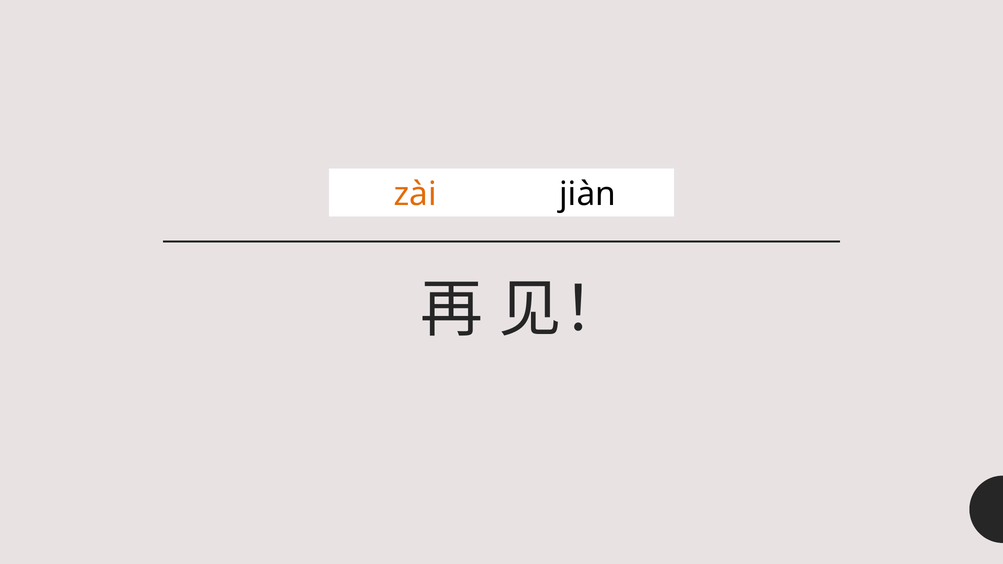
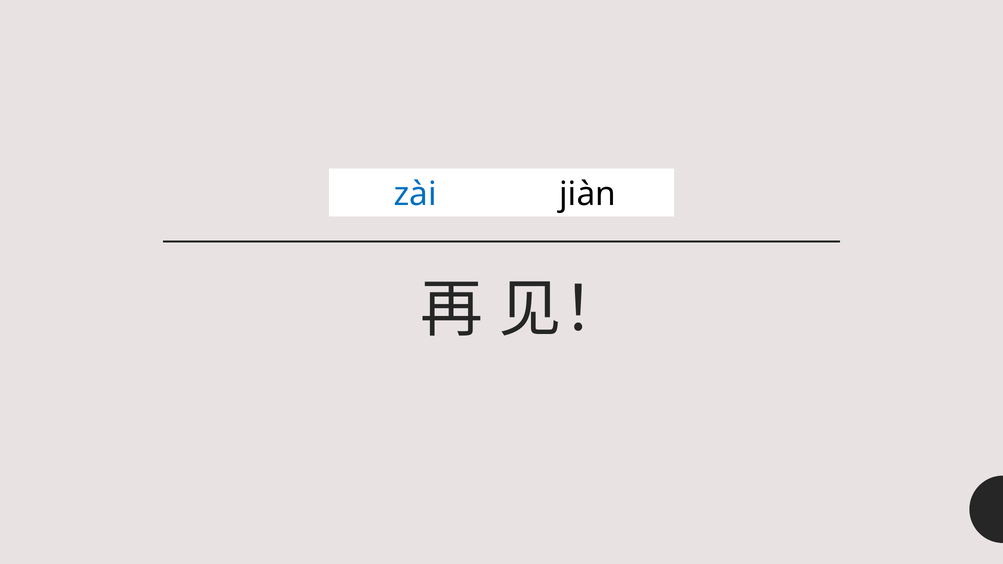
zài colour: orange -> blue
